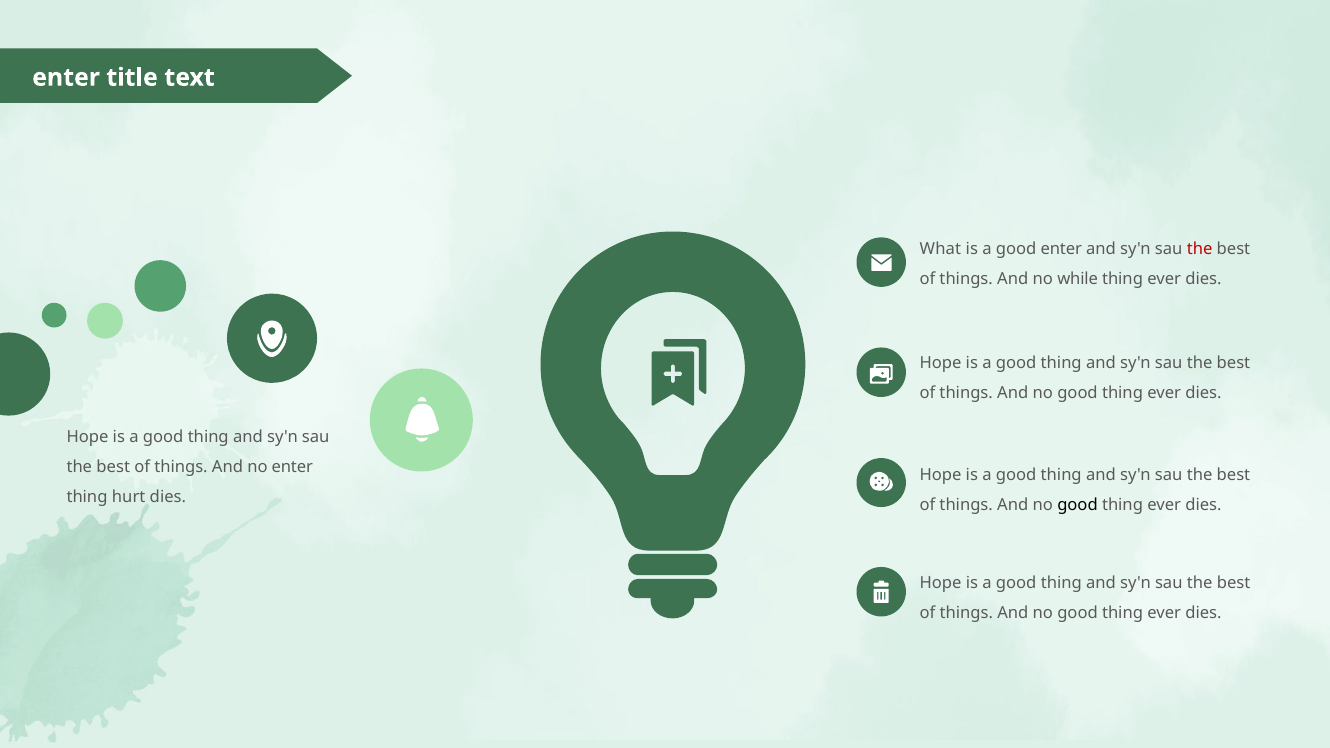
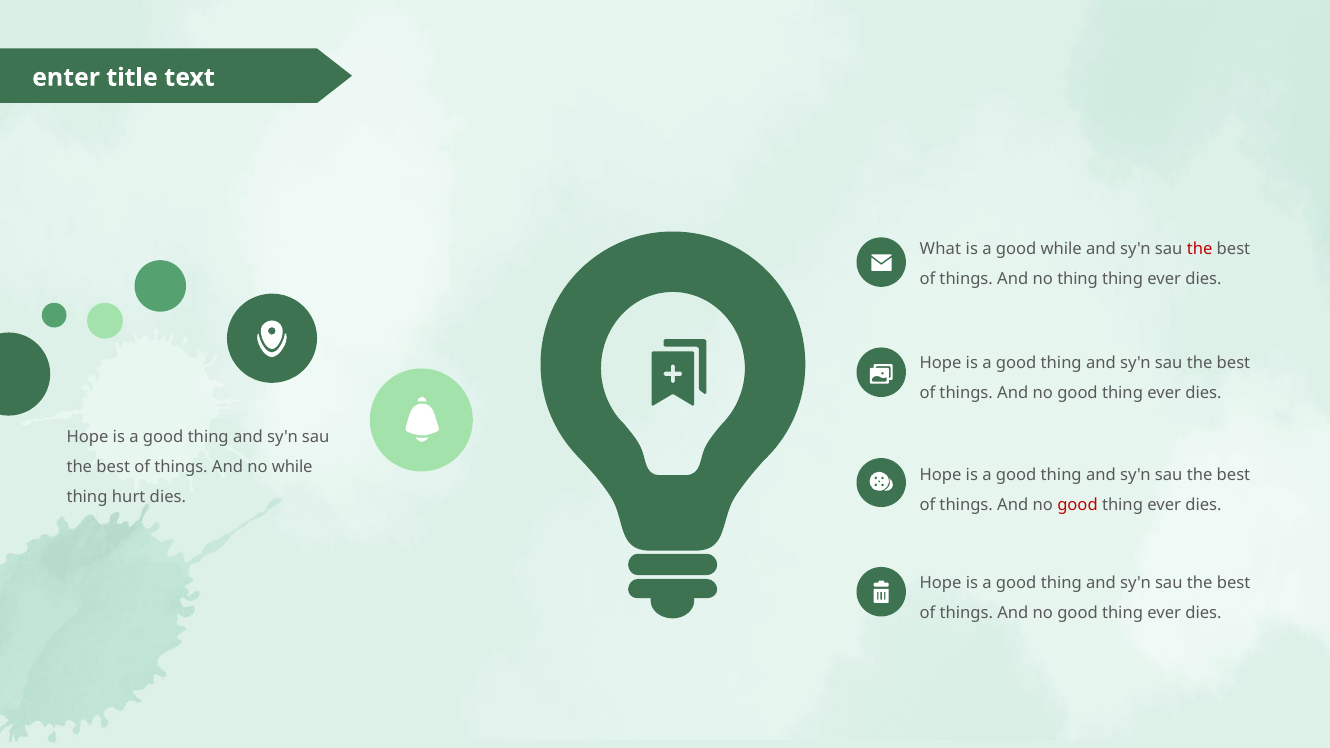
good enter: enter -> while
no while: while -> thing
no enter: enter -> while
good at (1078, 505) colour: black -> red
